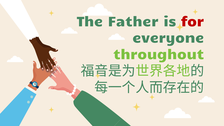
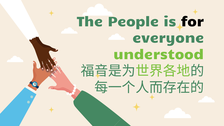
Father: Father -> People
for colour: red -> black
throughout: throughout -> understood
